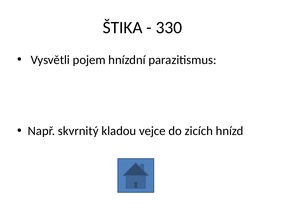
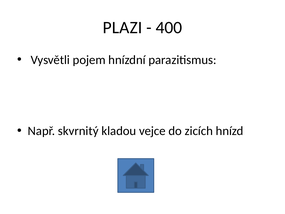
ŠTIKA: ŠTIKA -> PLAZI
330: 330 -> 400
